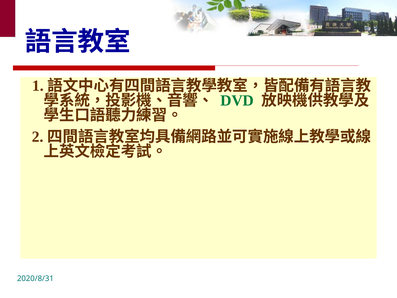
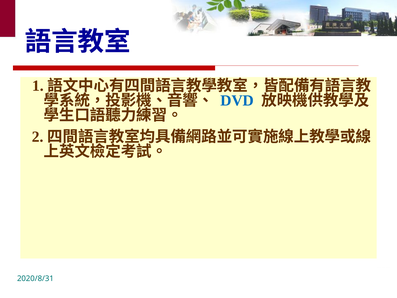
DVD colour: green -> blue
